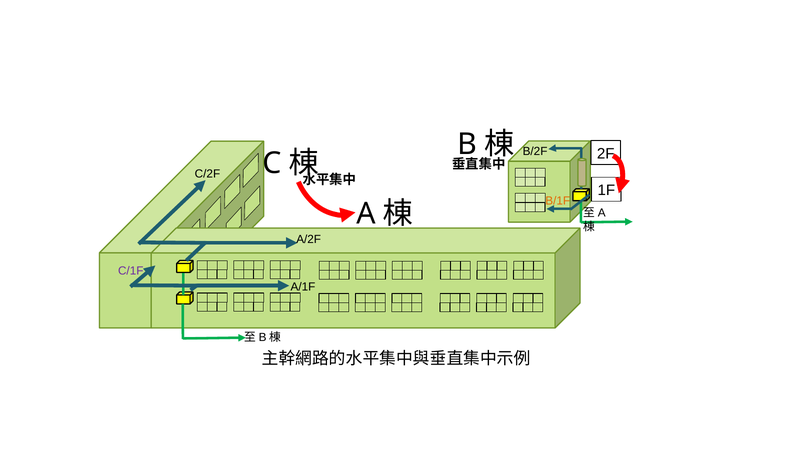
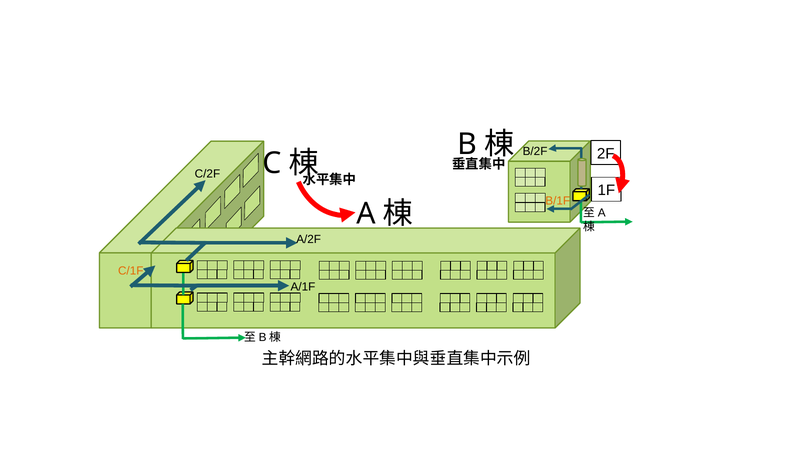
C/1F colour: purple -> orange
